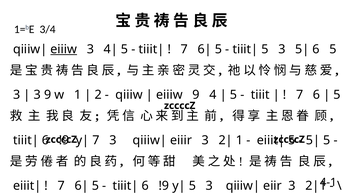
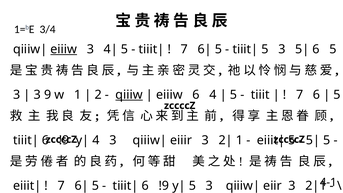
qiiiw underline: none -> present
eiiiw 9: 9 -> 6
7 at (96, 140): 7 -> 4
